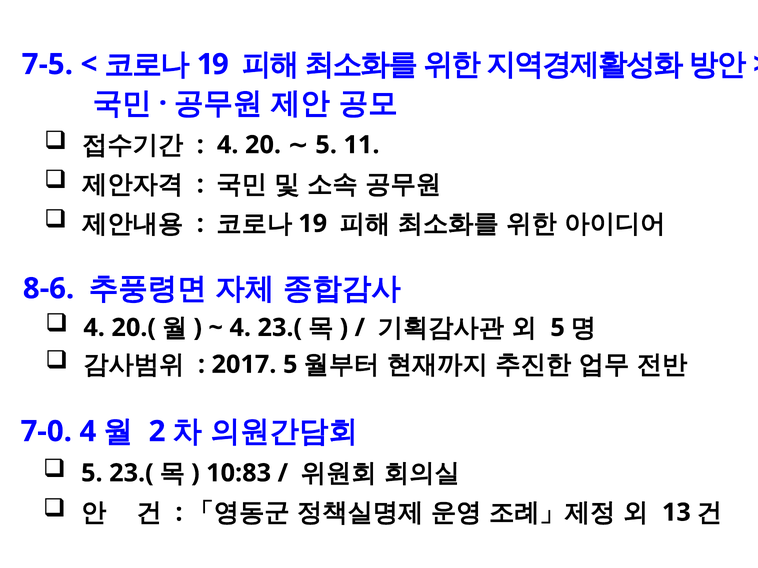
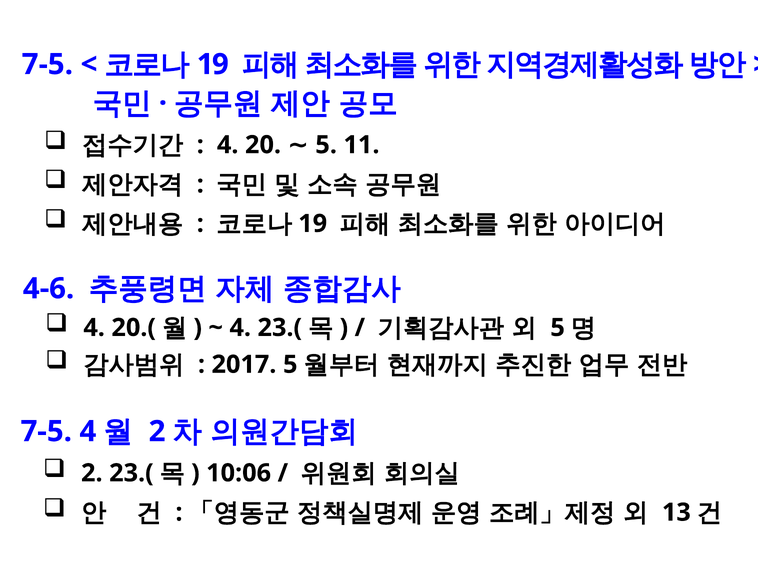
8-6: 8-6 -> 4-6
7-0 at (46, 432): 7-0 -> 7-5
5 at (92, 473): 5 -> 2
10:83: 10:83 -> 10:06
